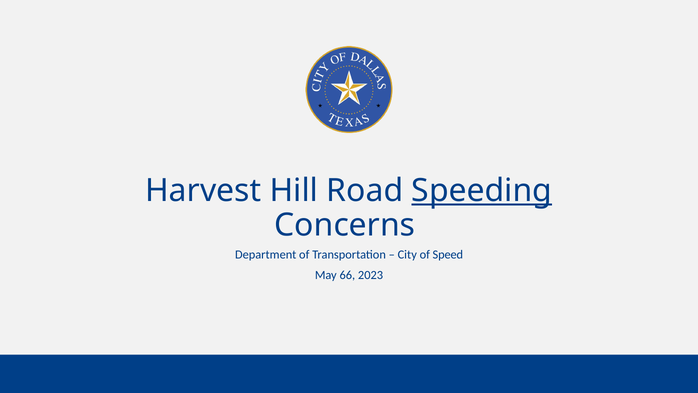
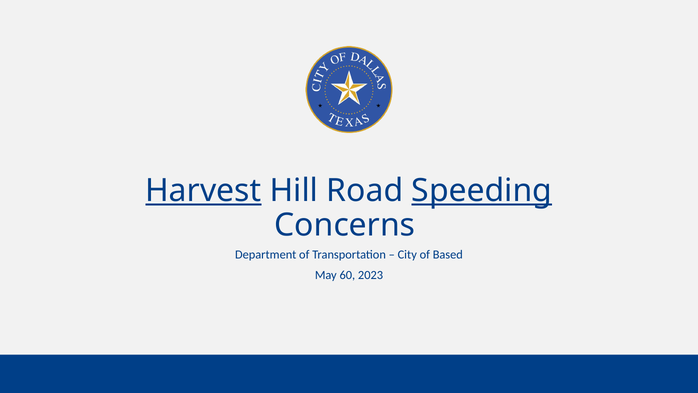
Harvest underline: none -> present
Speed: Speed -> Based
66: 66 -> 60
